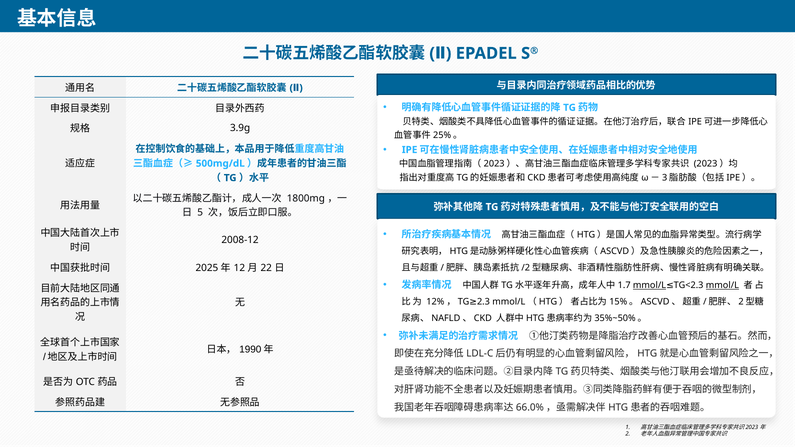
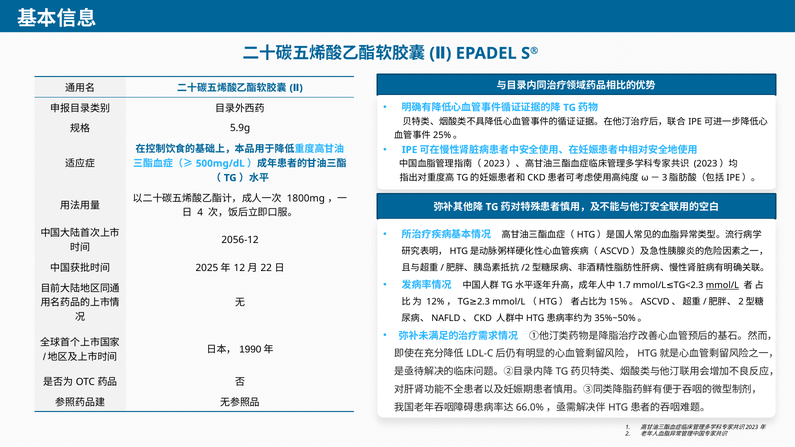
3.9g: 3.9g -> 5.9g
5: 5 -> 4
2008-12: 2008-12 -> 2056-12
mmol/L at (650, 285) underline: present -> none
